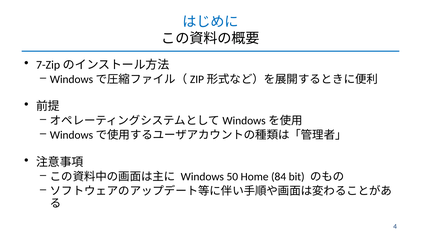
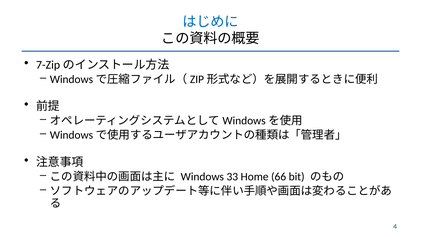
50: 50 -> 33
84: 84 -> 66
